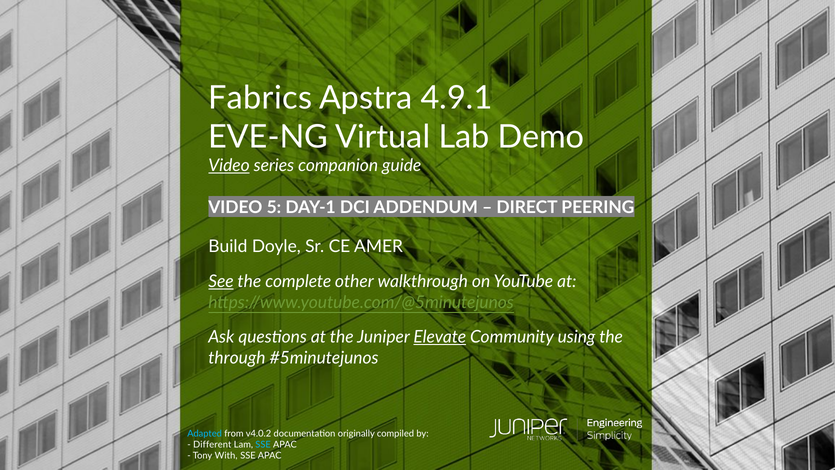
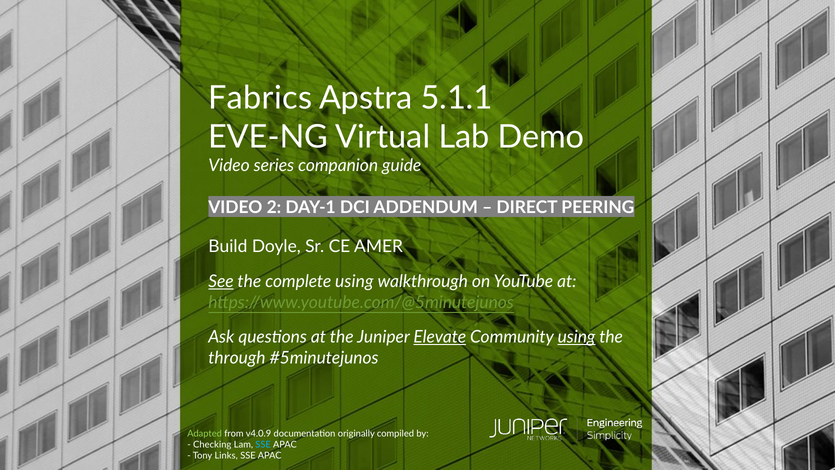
4.9.1: 4.9.1 -> 5.1.1
Video at (229, 166) underline: present -> none
5: 5 -> 2
complete other: other -> using
using at (577, 337) underline: none -> present
Adapted colour: light blue -> light green
v4.0.2: v4.0.2 -> v4.0.9
Different: Different -> Checking
With: With -> Links
